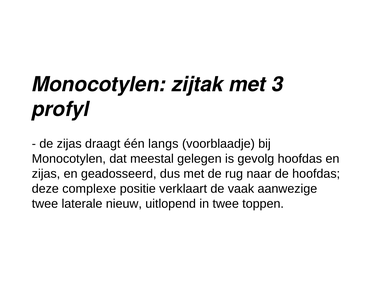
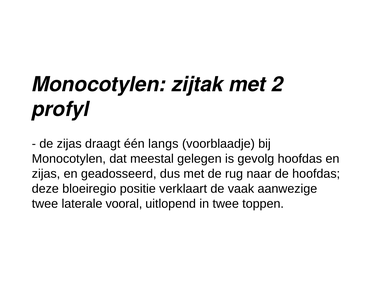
3: 3 -> 2
complexe: complexe -> bloeiregio
nieuw: nieuw -> vooral
